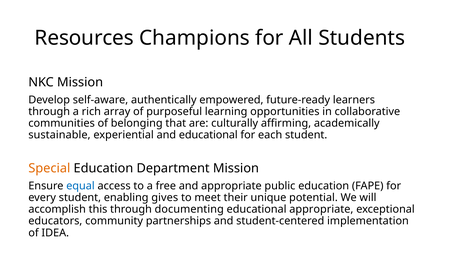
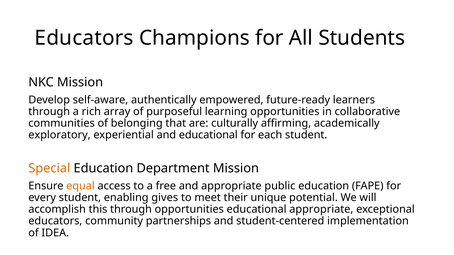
Resources at (84, 38): Resources -> Educators
sustainable: sustainable -> exploratory
equal colour: blue -> orange
through documenting: documenting -> opportunities
